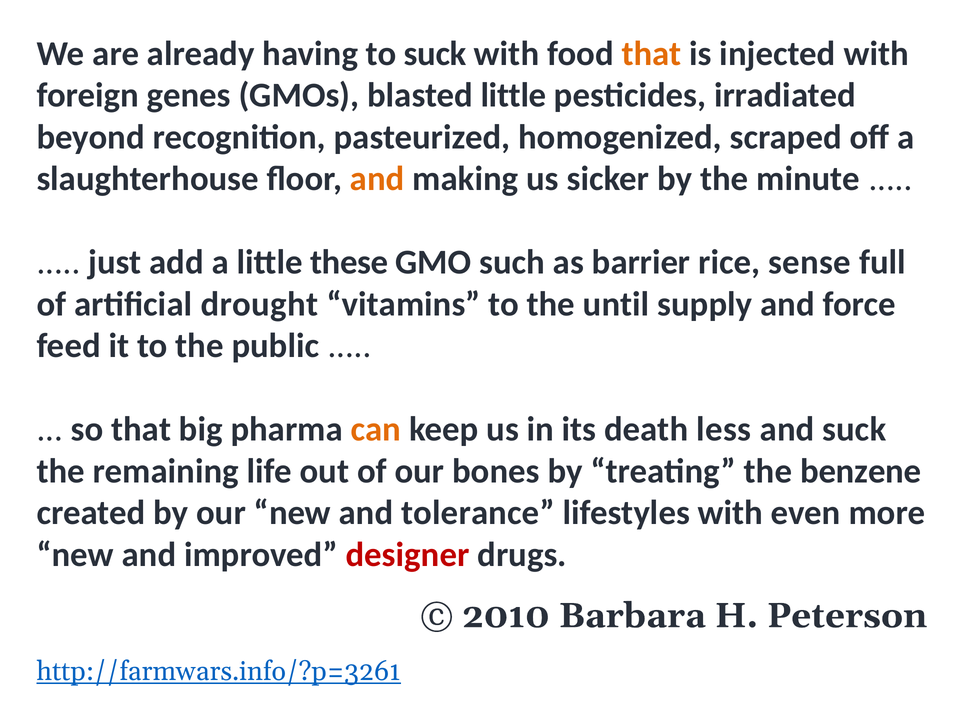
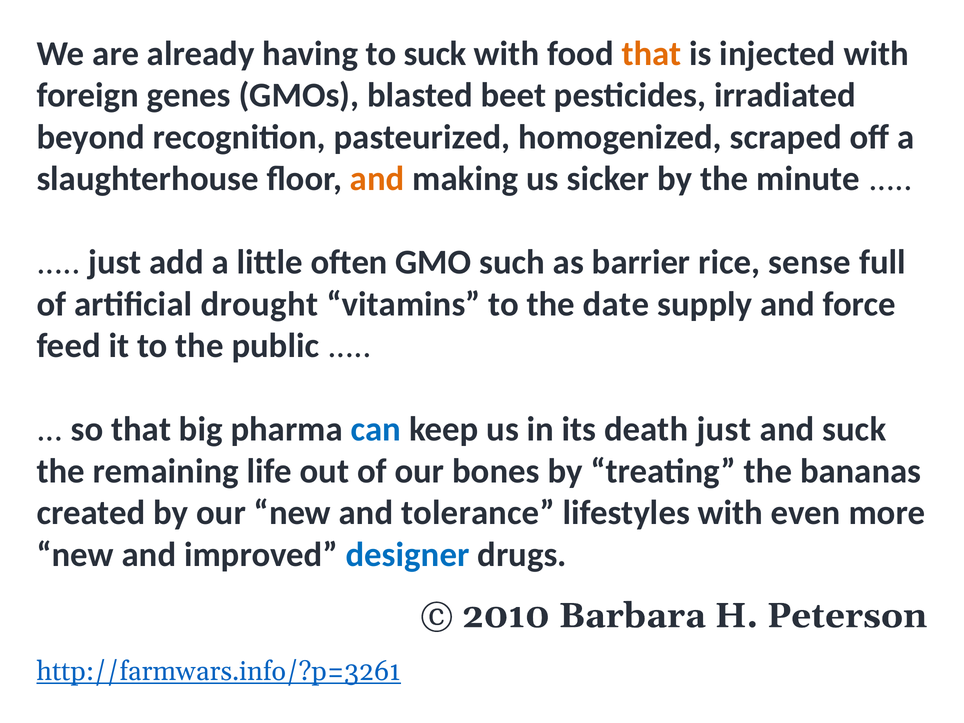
blasted little: little -> beet
these: these -> often
until: until -> date
can colour: orange -> blue
death less: less -> just
benzene: benzene -> bananas
designer colour: red -> blue
